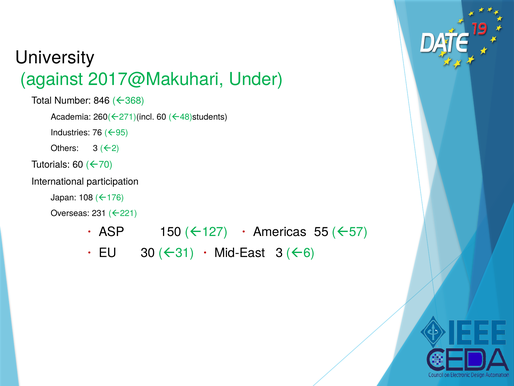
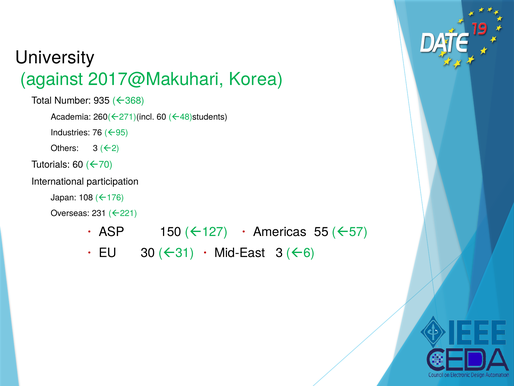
Under: Under -> Korea
846: 846 -> 935
